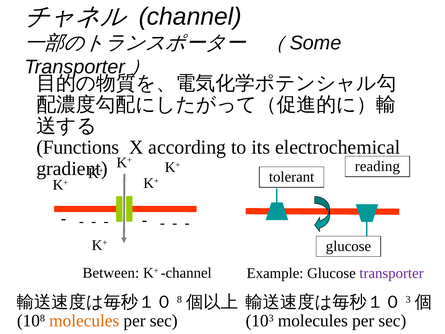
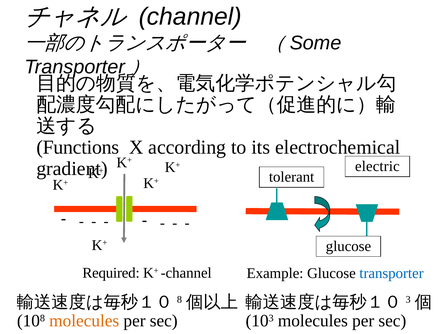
reading: reading -> electric
Between: Between -> Required
transporter at (392, 273) colour: purple -> blue
